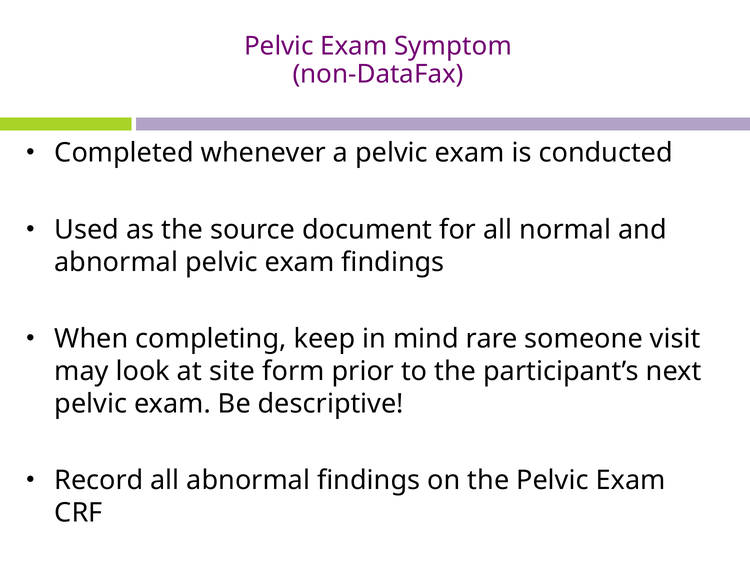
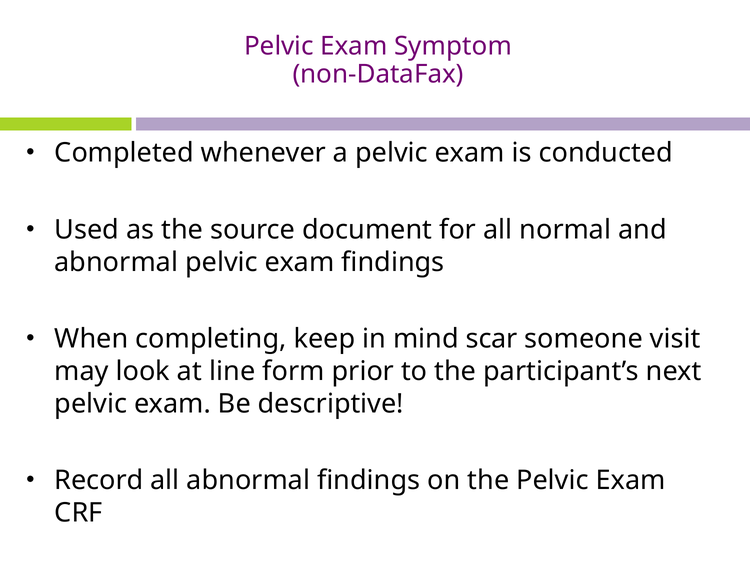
rare: rare -> scar
site: site -> line
